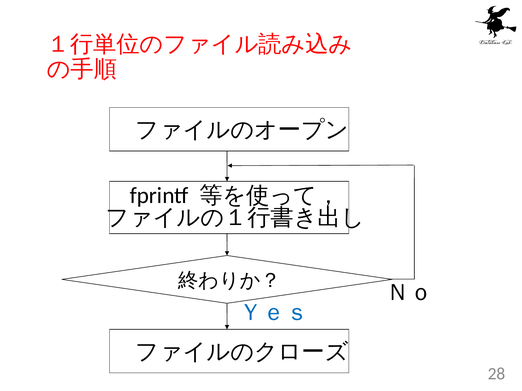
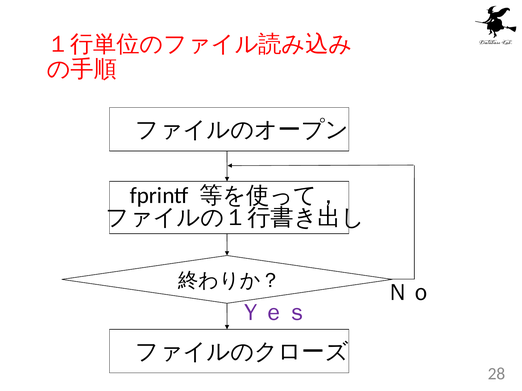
Ｙｅｓ colour: blue -> purple
